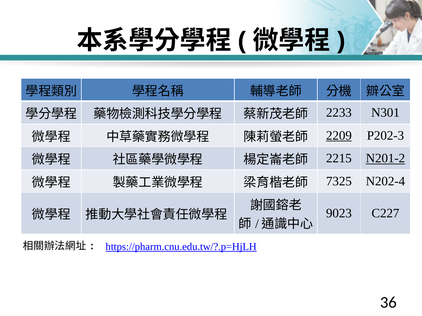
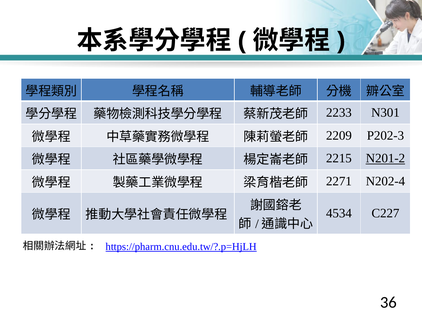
2209 underline: present -> none
7325: 7325 -> 2271
9023: 9023 -> 4534
